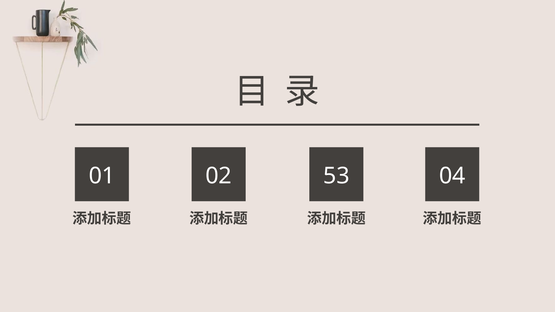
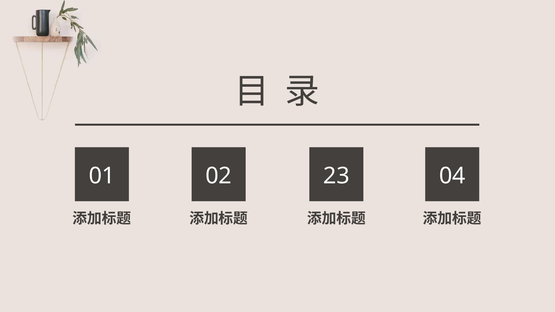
53: 53 -> 23
